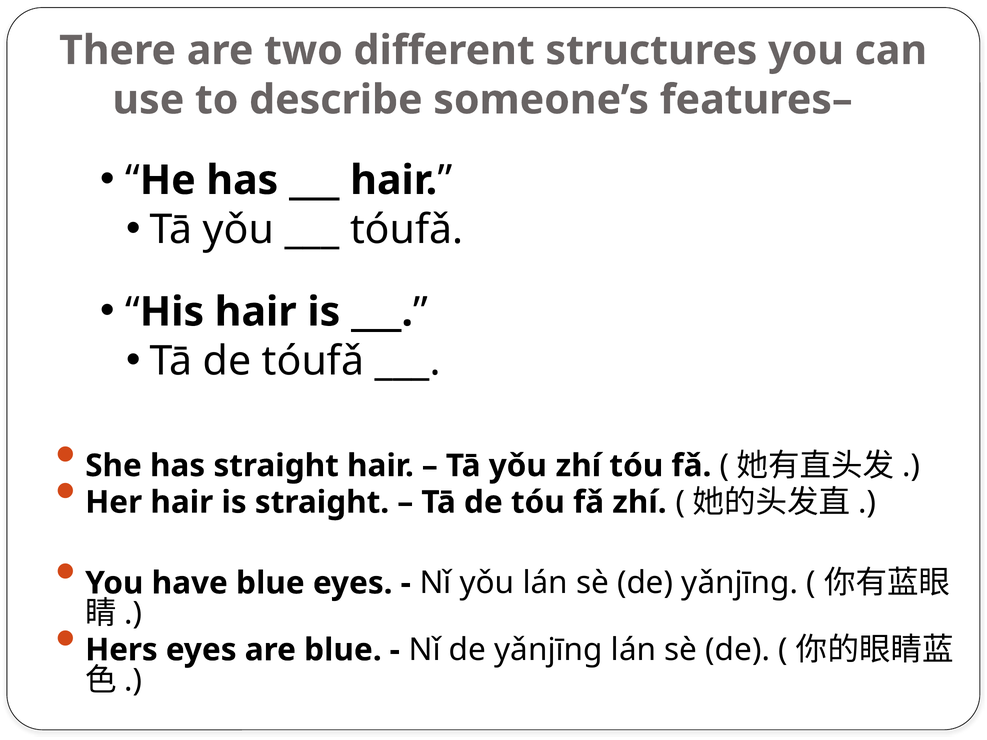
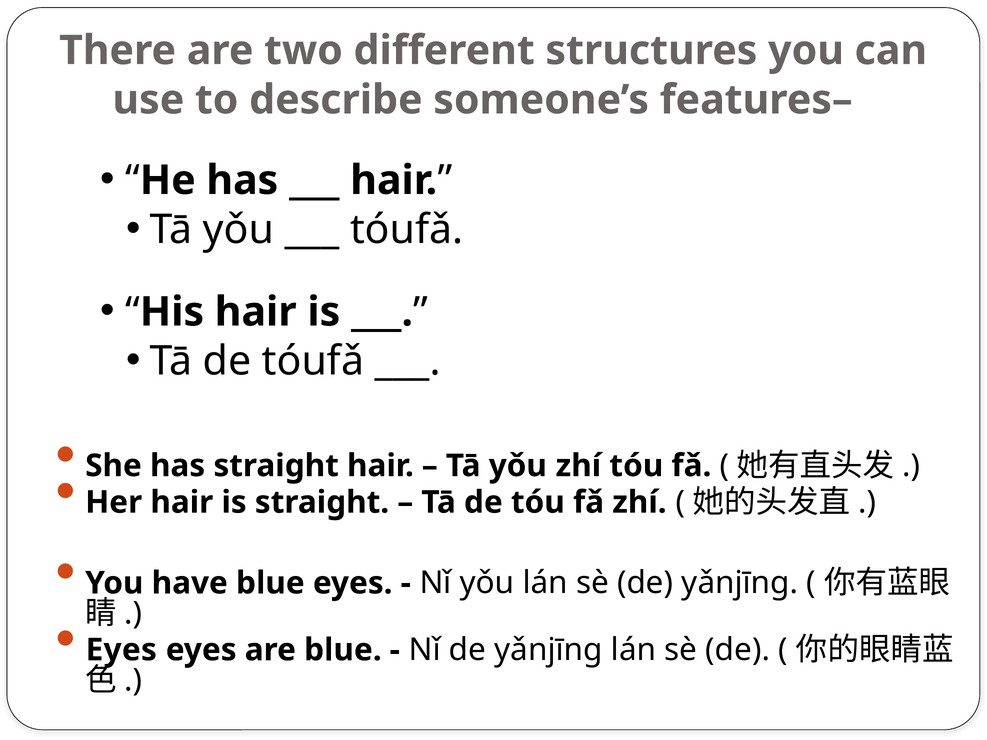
Hers at (121, 650): Hers -> Eyes
